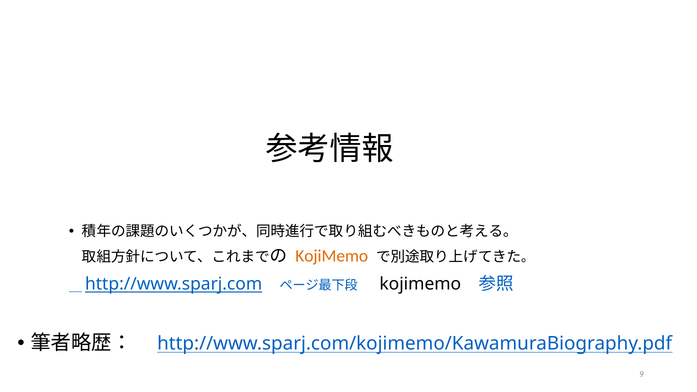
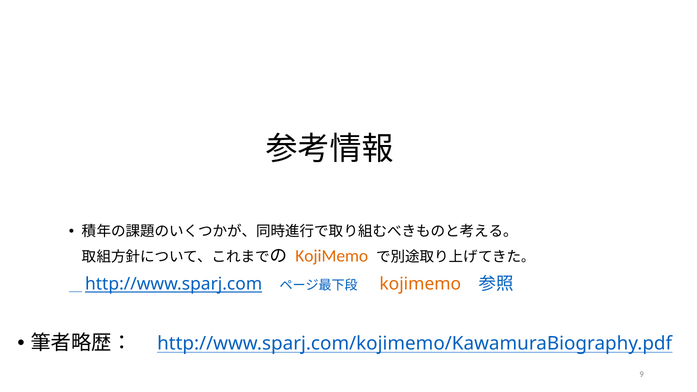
kojimemo at (420, 284) colour: black -> orange
